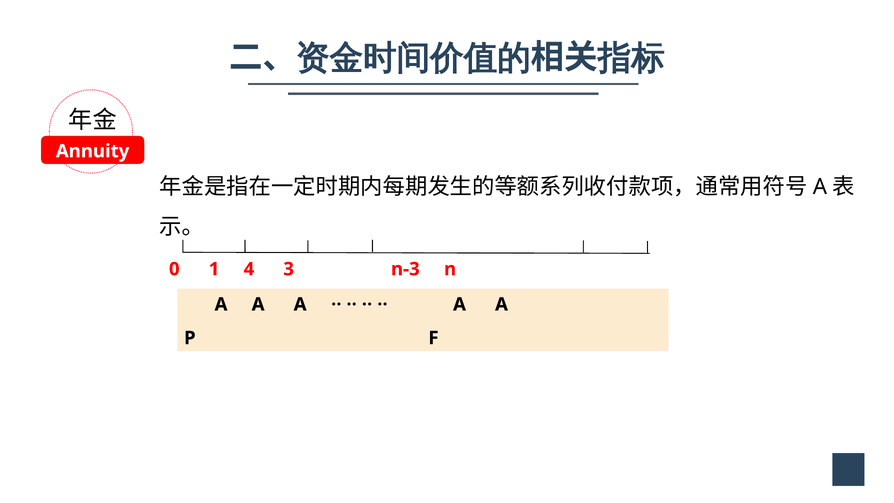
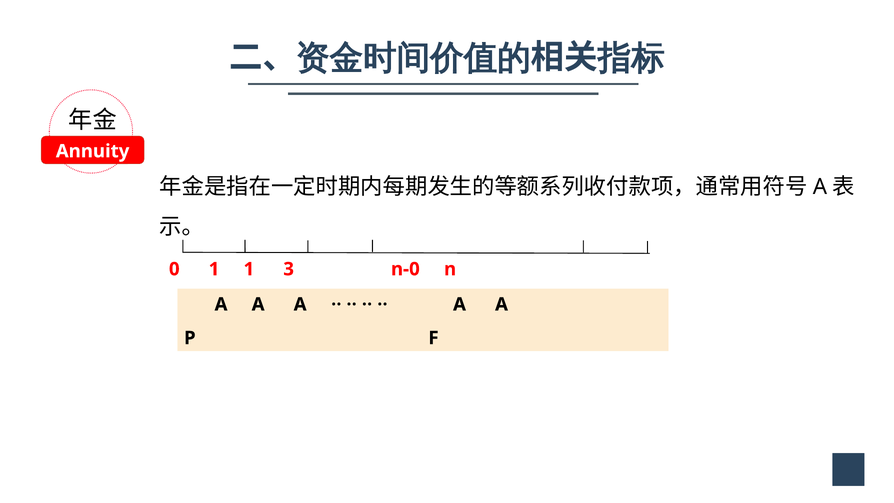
1 4: 4 -> 1
n-3: n-3 -> n-0
